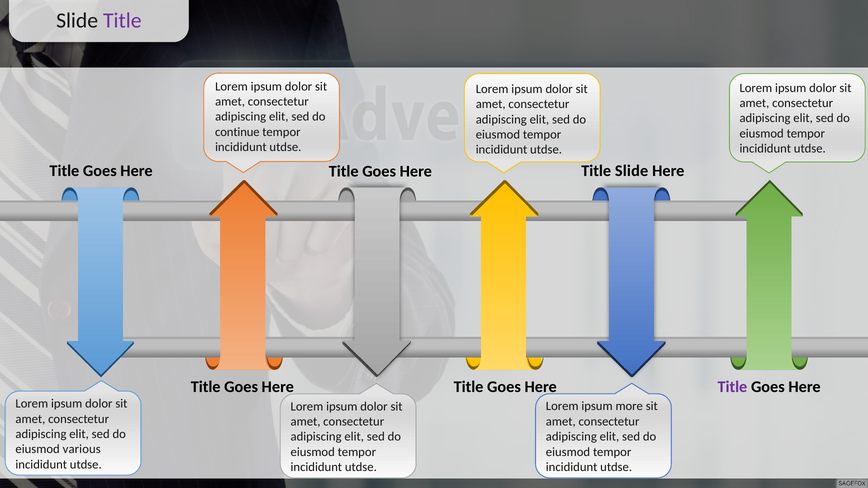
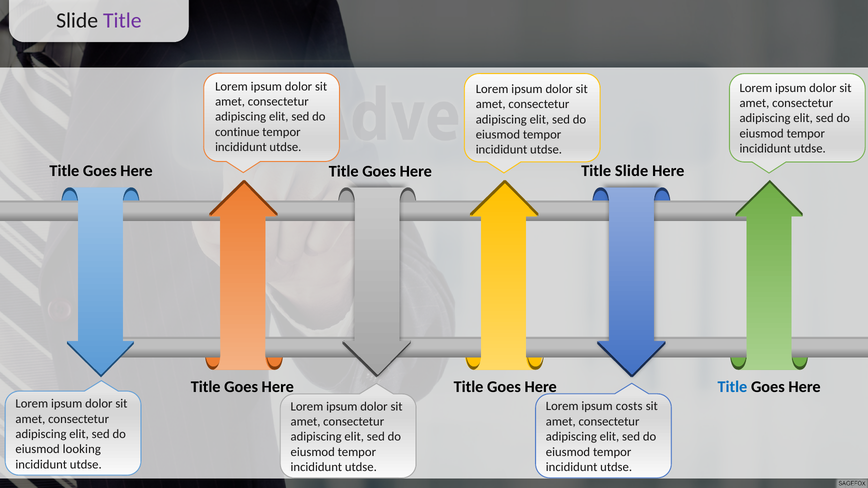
Title at (732, 387) colour: purple -> blue
more: more -> costs
various: various -> looking
